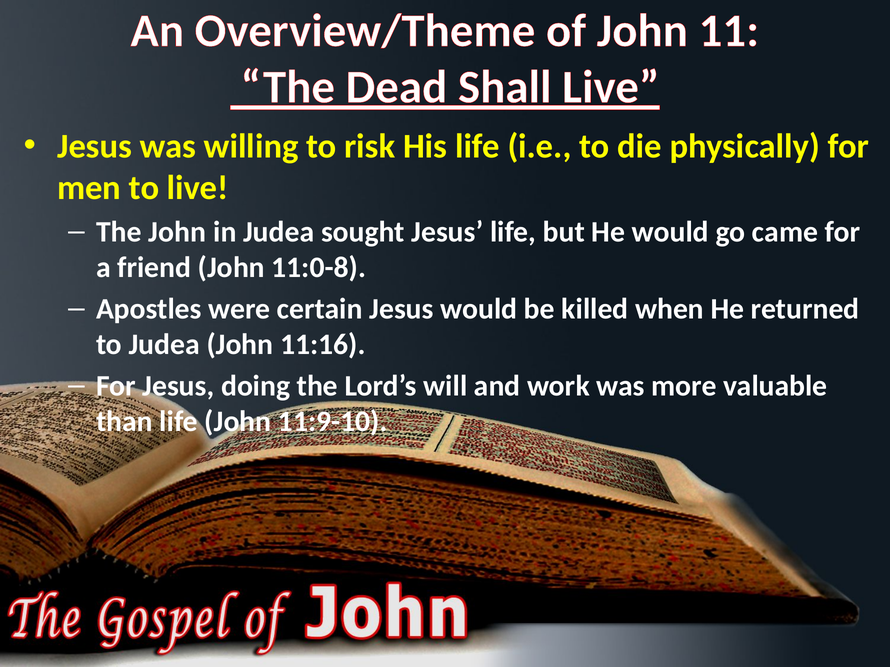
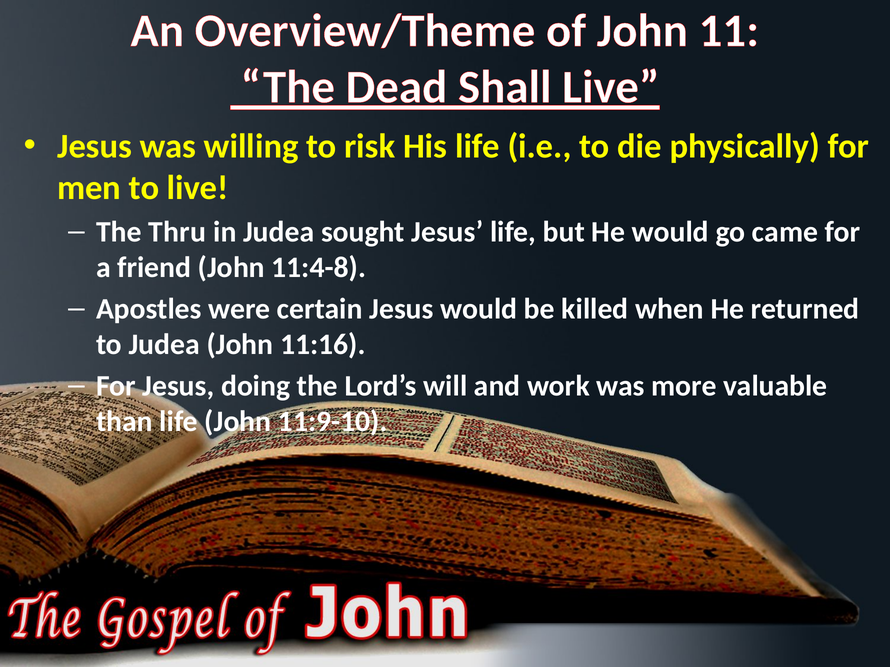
The John: John -> Thru
11:0-8: 11:0-8 -> 11:4-8
